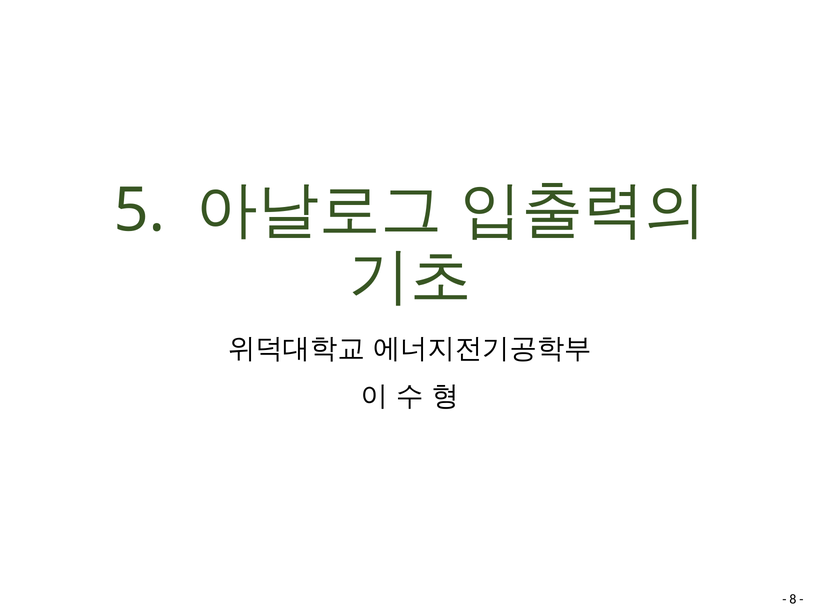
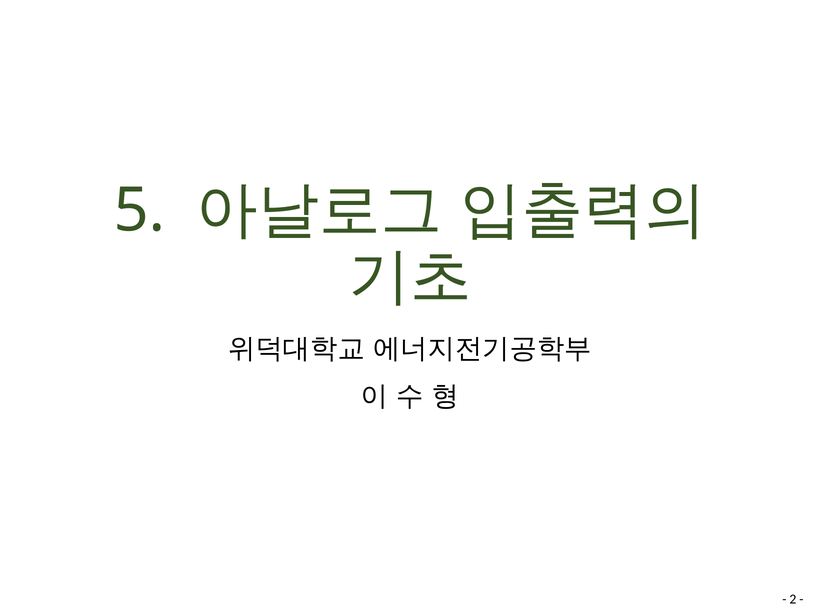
8: 8 -> 2
